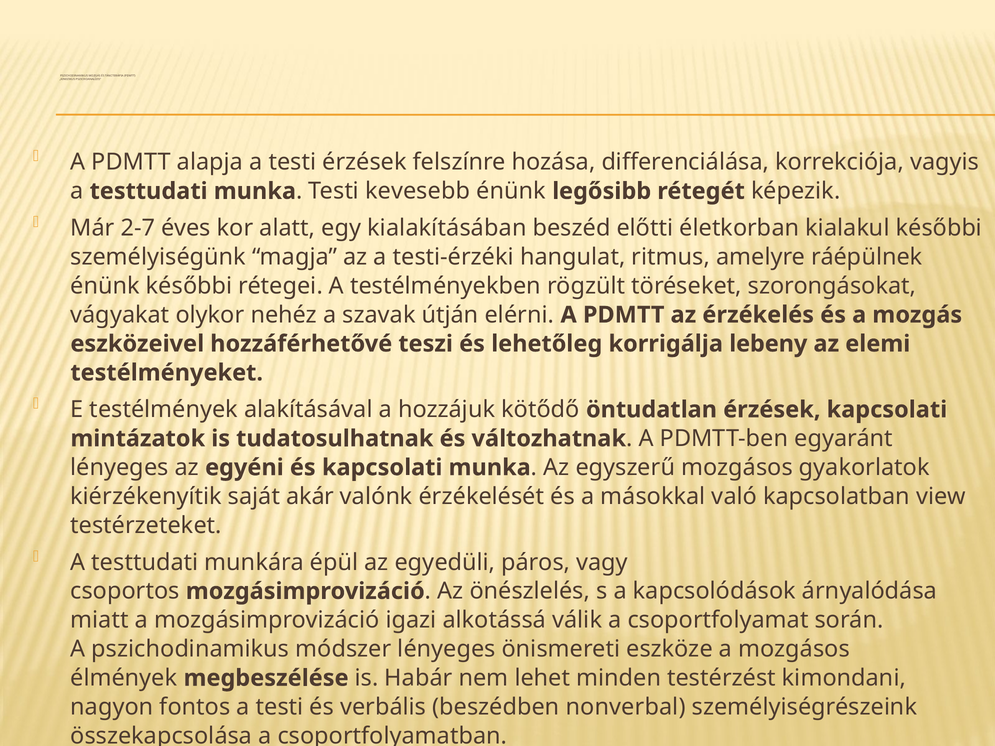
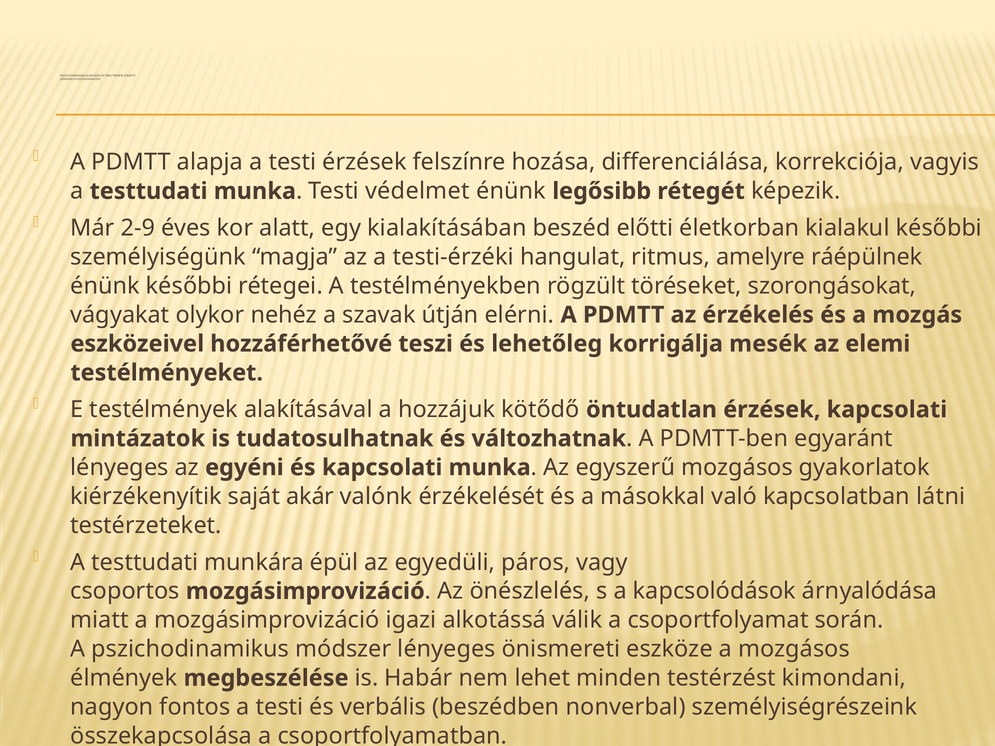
kevesebb: kevesebb -> védelmet
2-7: 2-7 -> 2-9
lebeny: lebeny -> mesék
view: view -> látni
